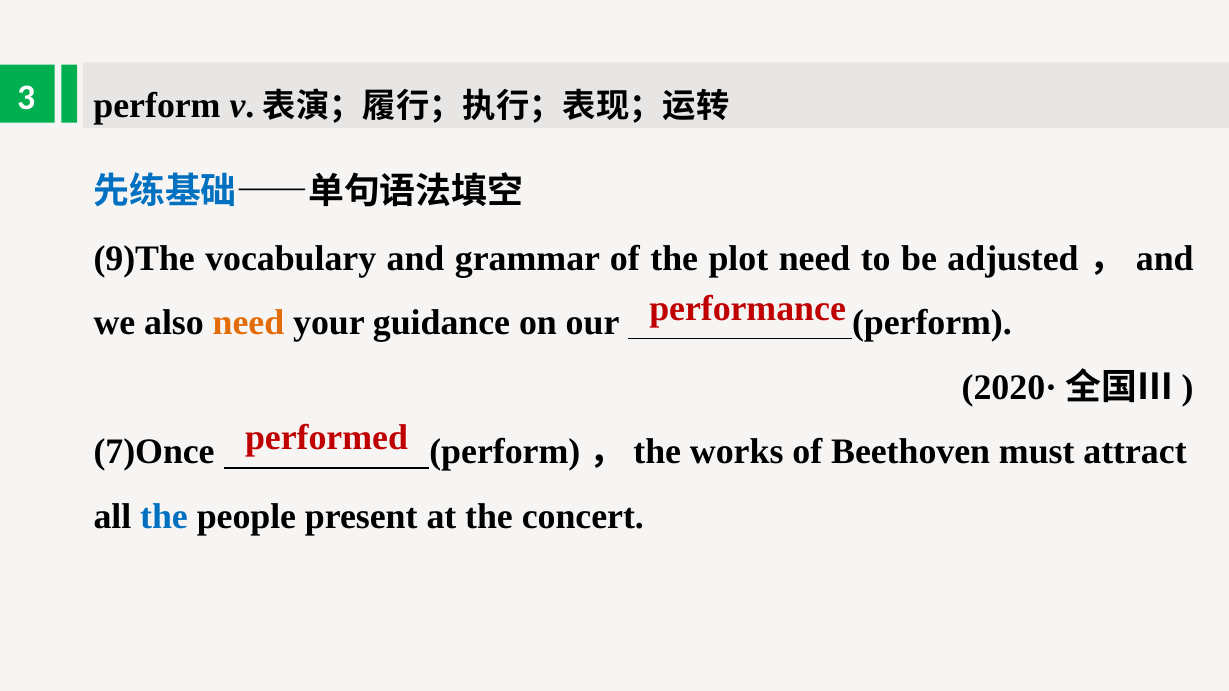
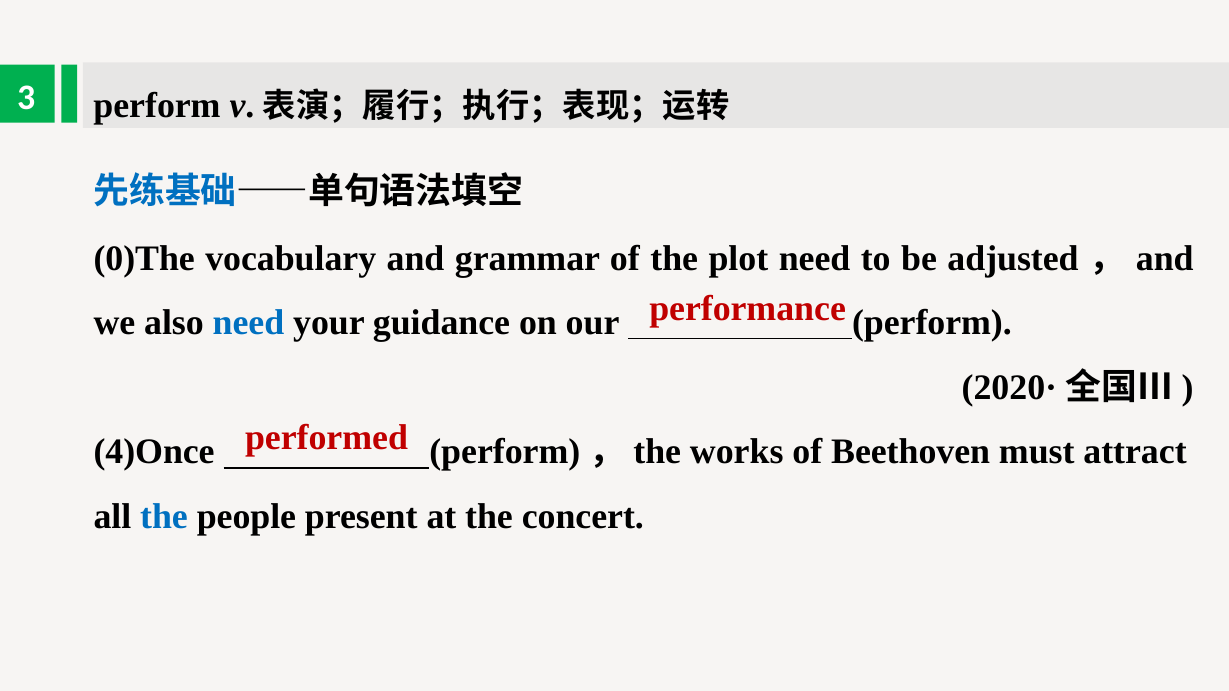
9)The: 9)The -> 0)The
need at (248, 323) colour: orange -> blue
7)Once: 7)Once -> 4)Once
